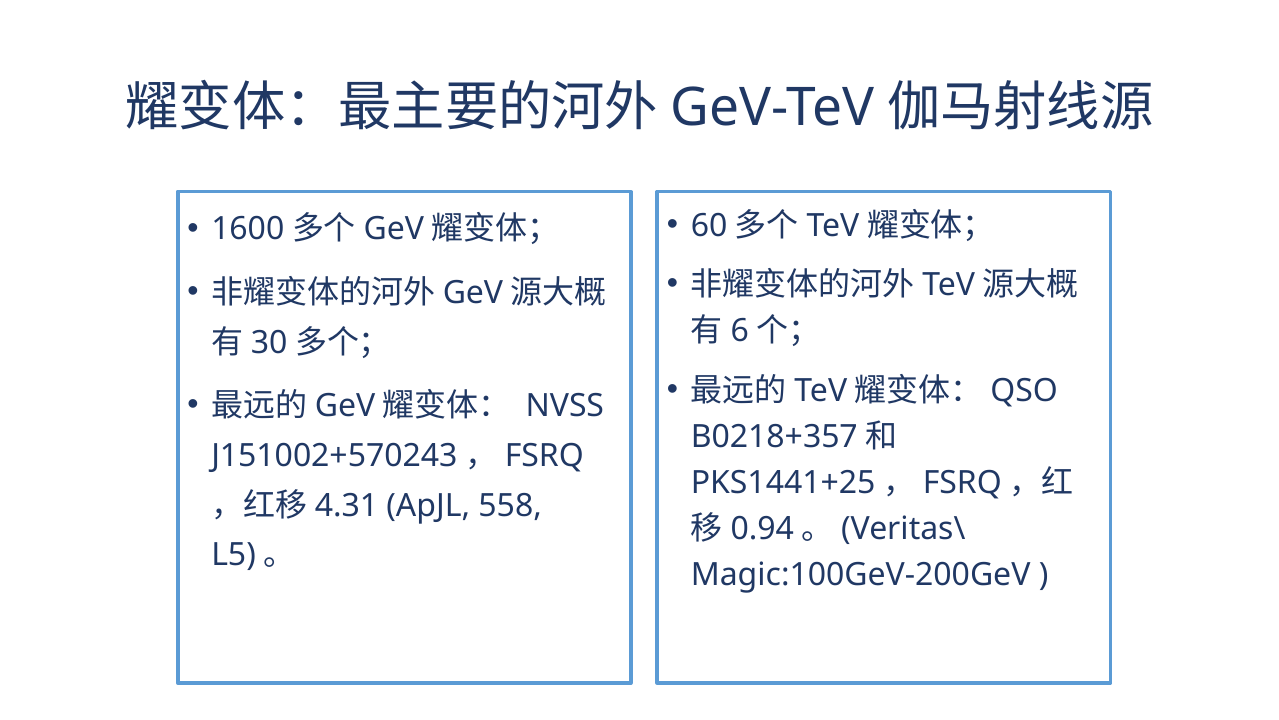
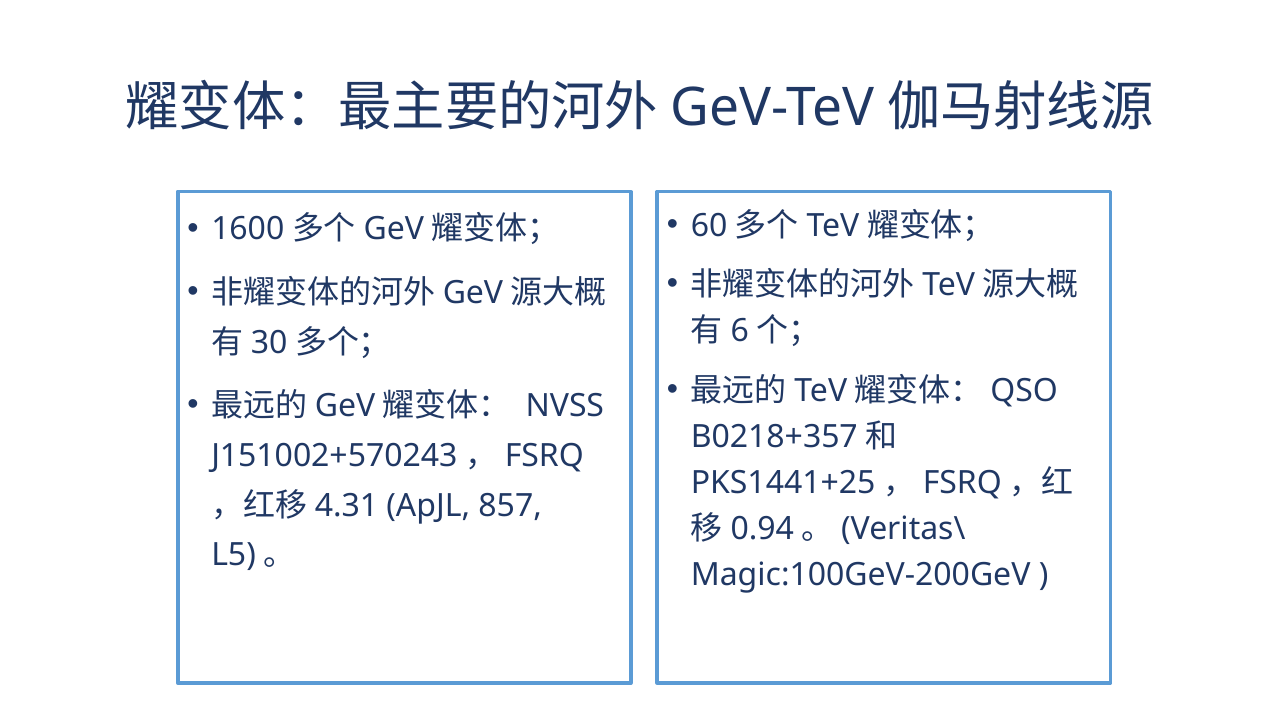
558: 558 -> 857
